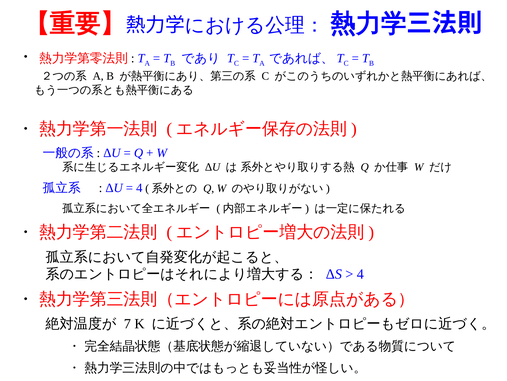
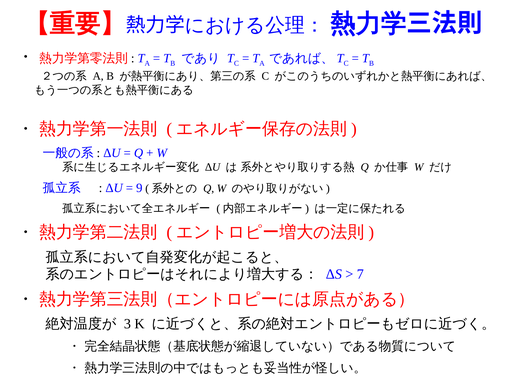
4 at (139, 188): 4 -> 9
4 at (360, 273): 4 -> 7
7: 7 -> 3
